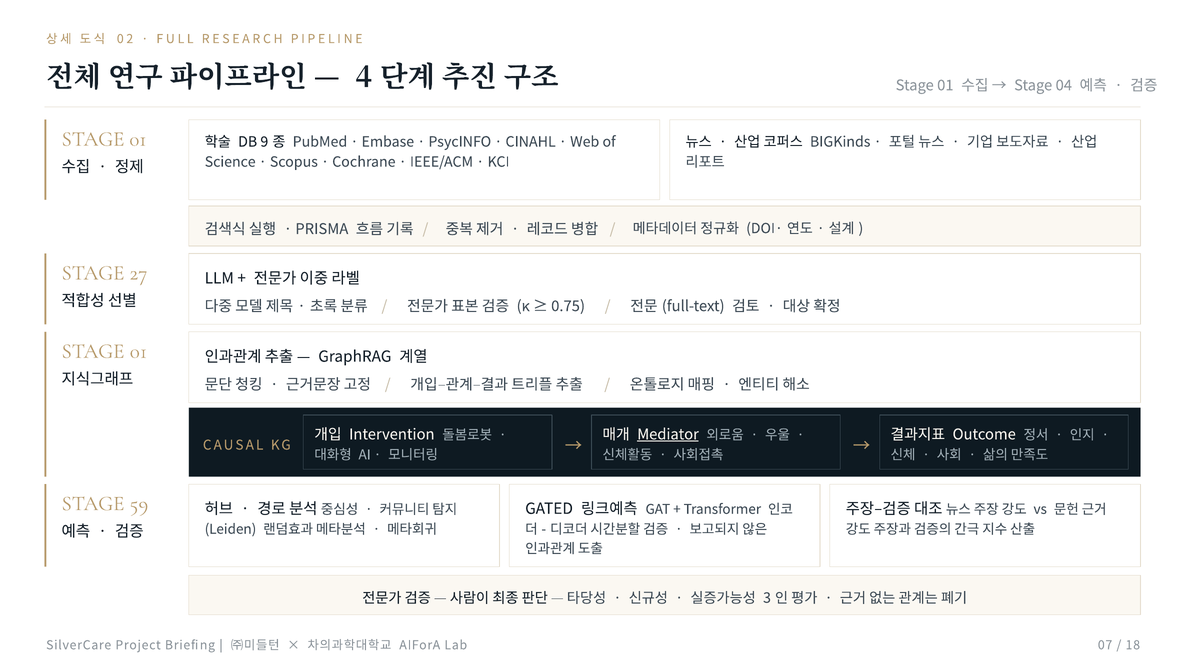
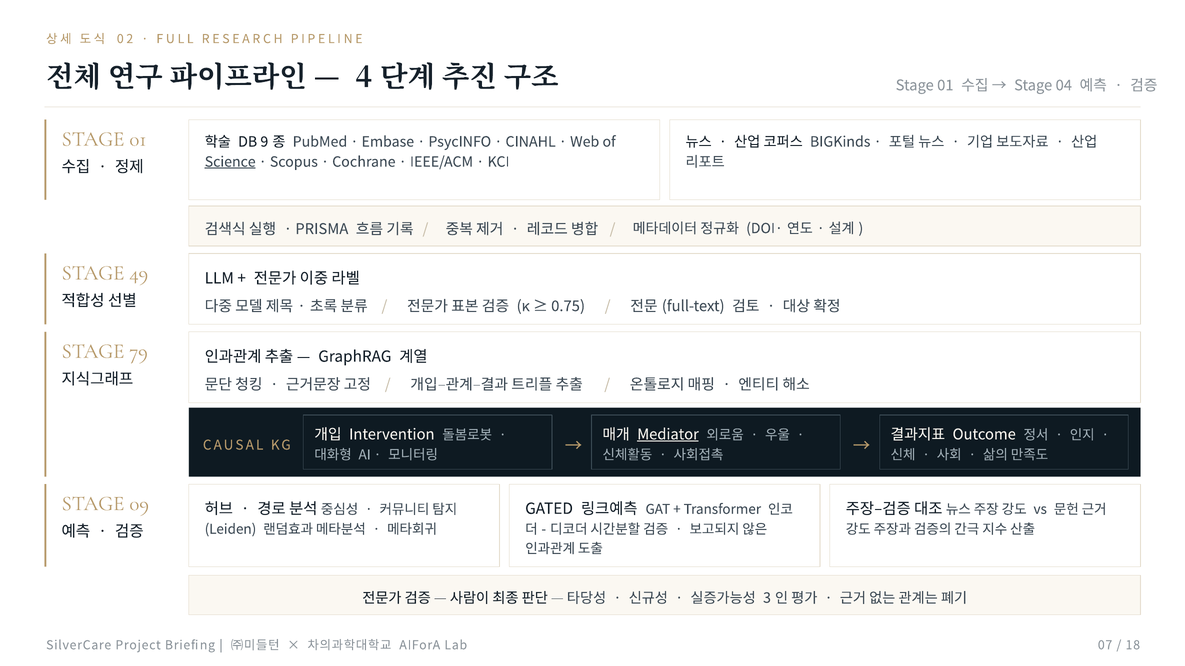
Science underline: none -> present
27: 27 -> 49
01 at (138, 351): 01 -> 79
59: 59 -> 09
